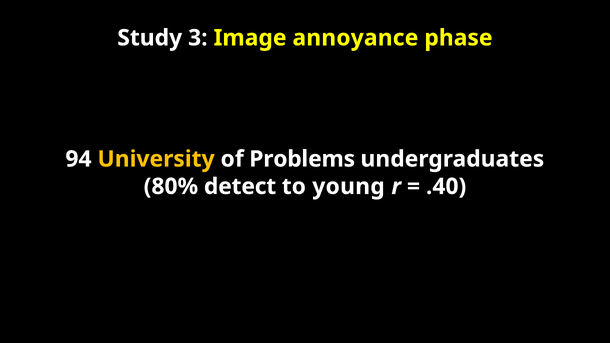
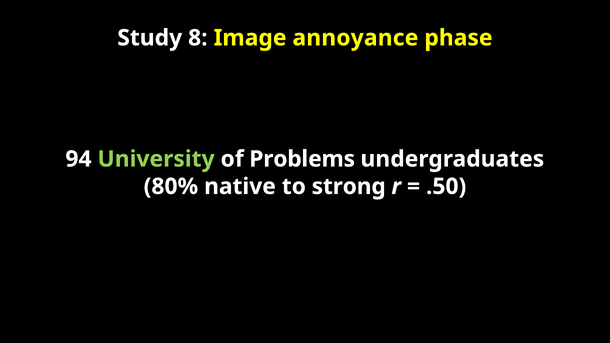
3: 3 -> 8
University colour: yellow -> light green
detect: detect -> native
young: young -> strong
.40: .40 -> .50
